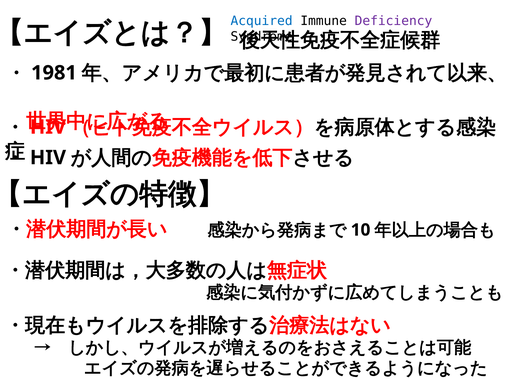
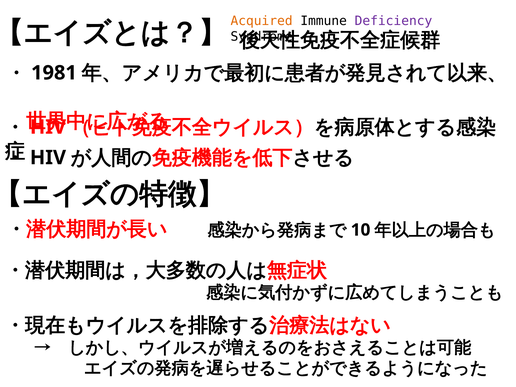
Acquired colour: blue -> orange
